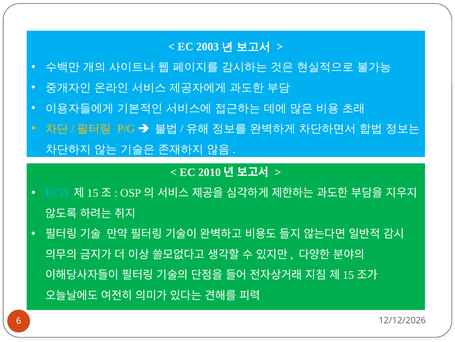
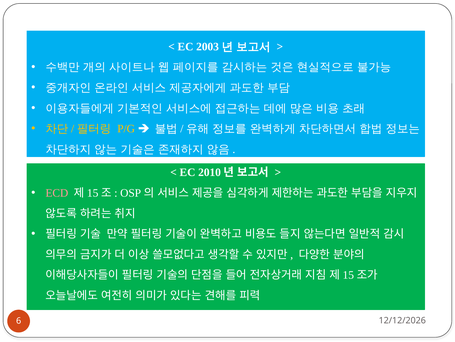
ECD colour: light blue -> pink
